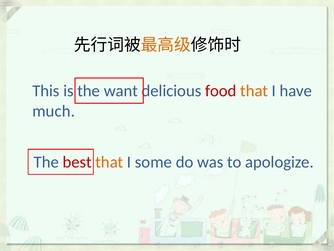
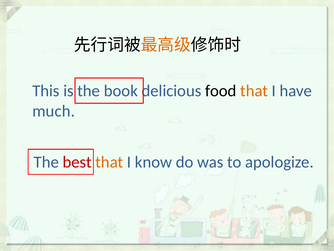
want: want -> book
food colour: red -> black
some: some -> know
